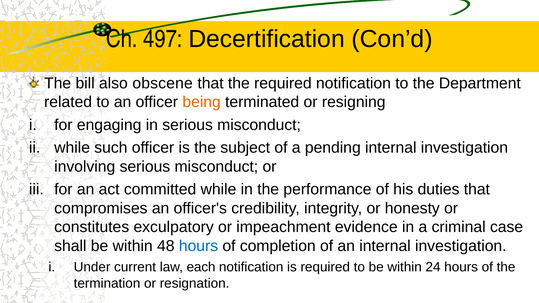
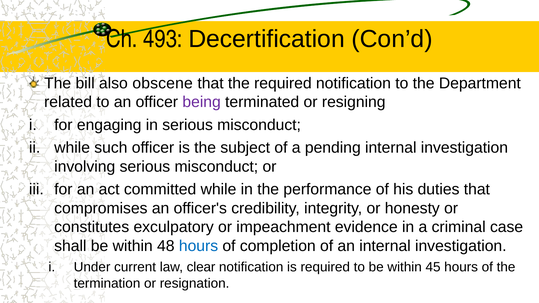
497: 497 -> 493
being colour: orange -> purple
each: each -> clear
24: 24 -> 45
